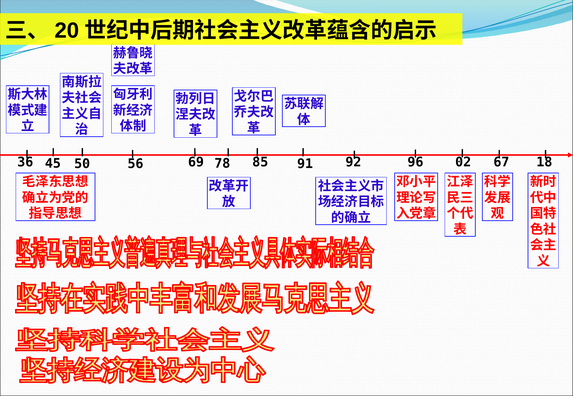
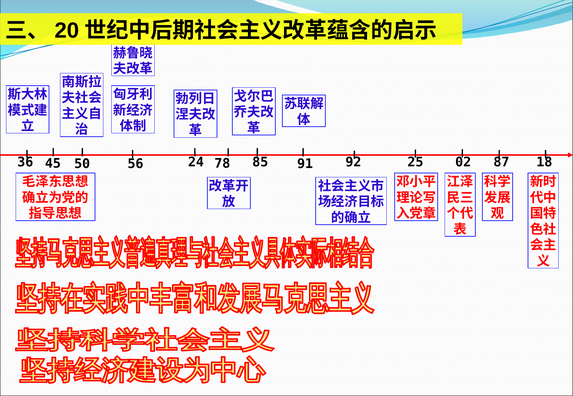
69: 69 -> 24
96: 96 -> 25
67: 67 -> 87
